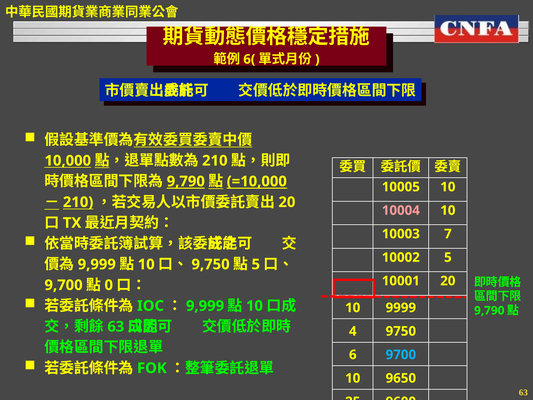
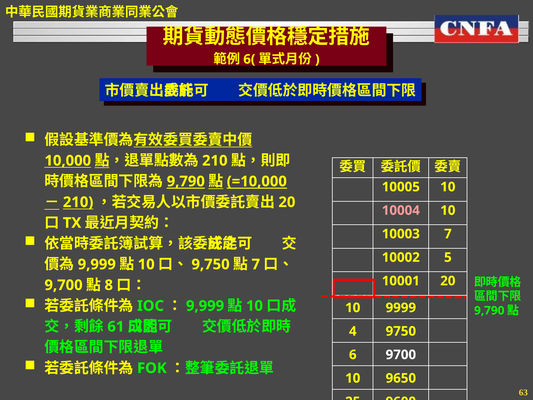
5 at (256, 264): 5 -> 7
0: 0 -> 8
63 at (116, 326): 63 -> 61
9700 colour: light blue -> white
